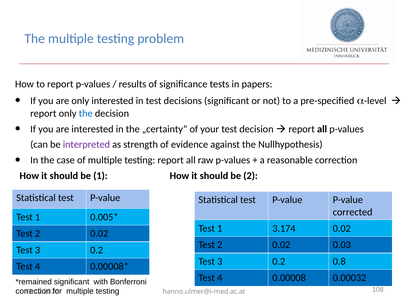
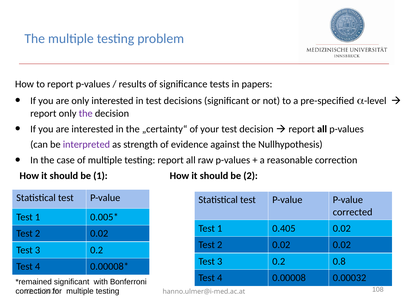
the at (86, 113) colour: blue -> purple
3.174: 3.174 -> 0.405
0.02 0.03: 0.03 -> 0.02
